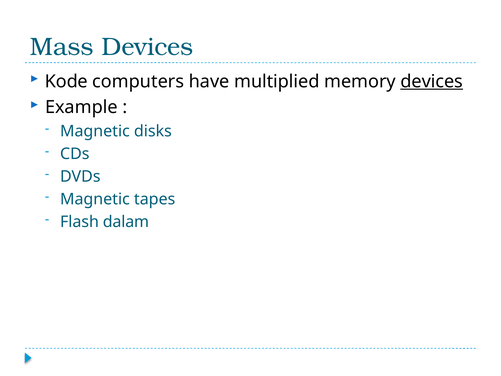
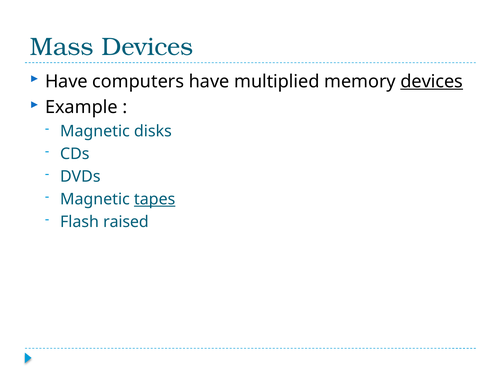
Kode at (66, 81): Kode -> Have
tapes underline: none -> present
dalam: dalam -> raised
